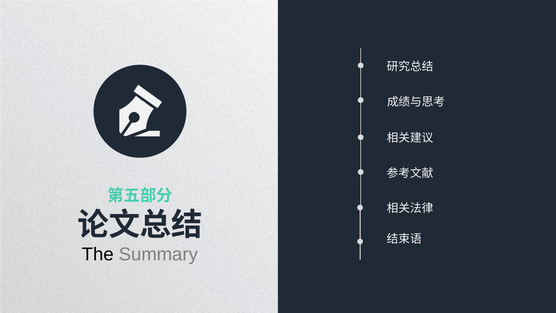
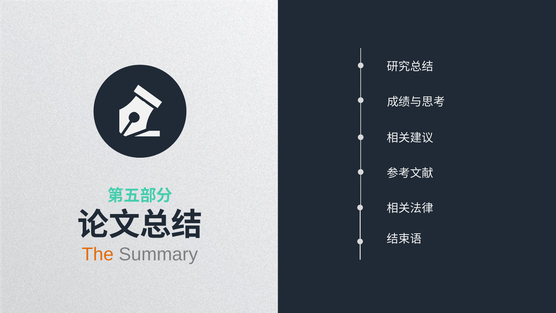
The colour: black -> orange
